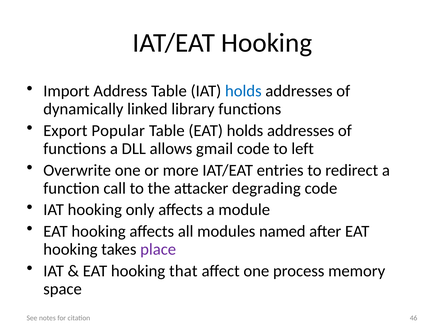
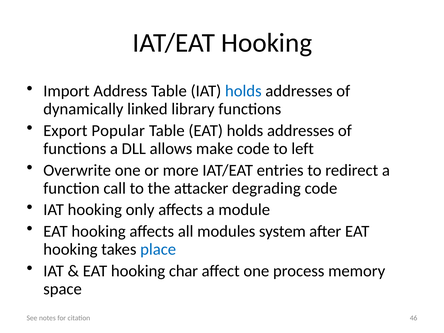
gmail: gmail -> make
named: named -> system
place colour: purple -> blue
that: that -> char
